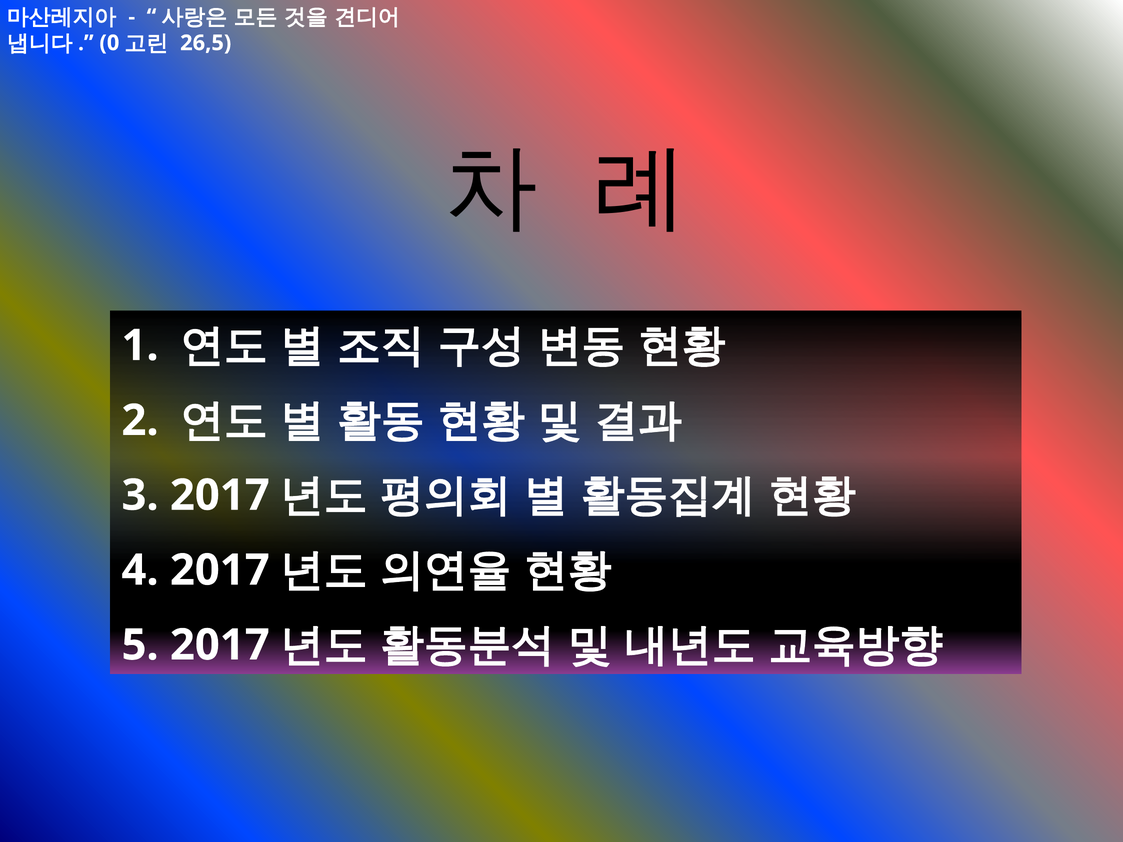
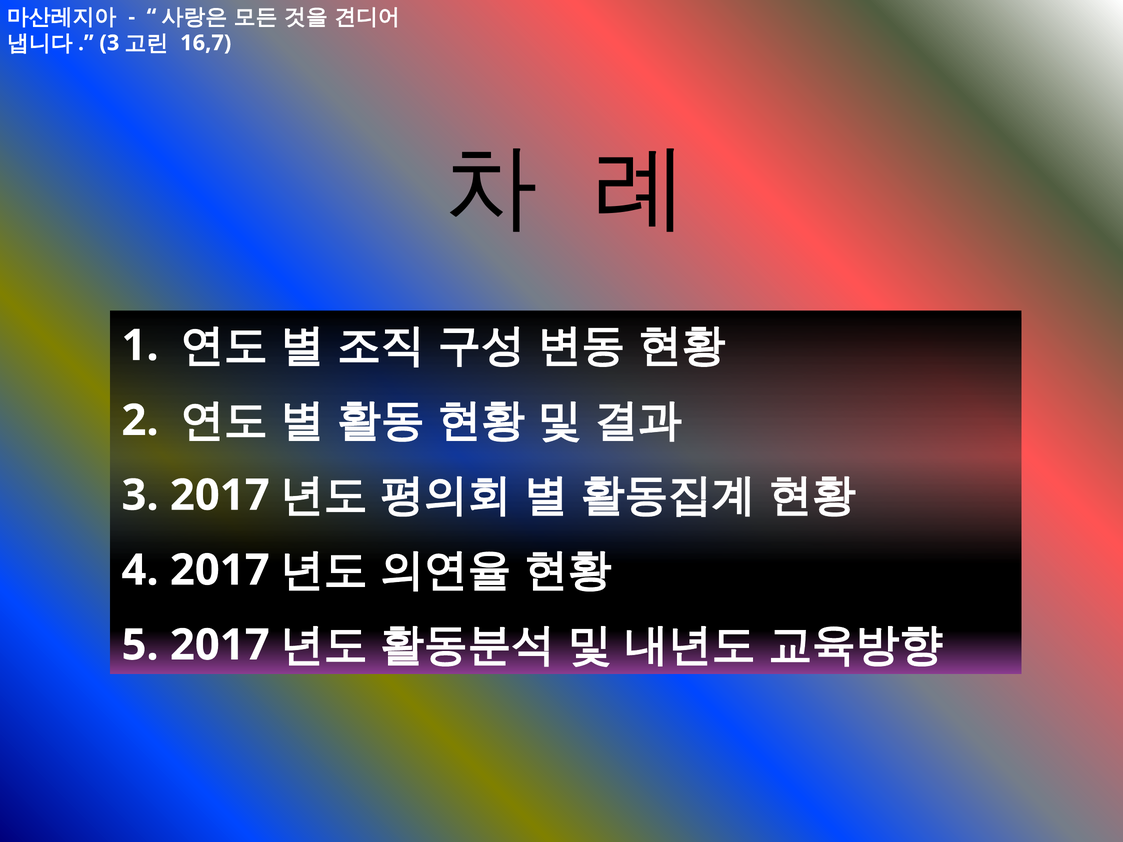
0 at (109, 43): 0 -> 3
26,5: 26,5 -> 16,7
